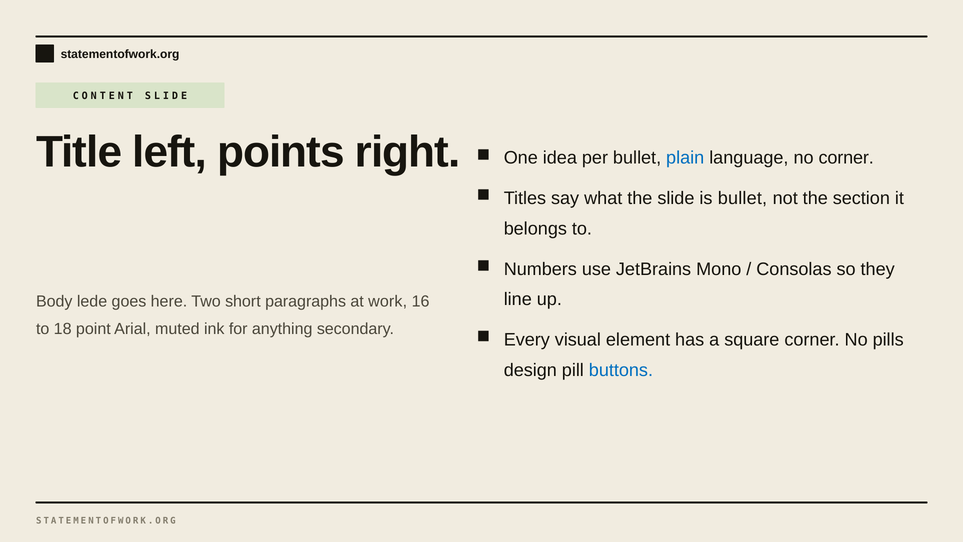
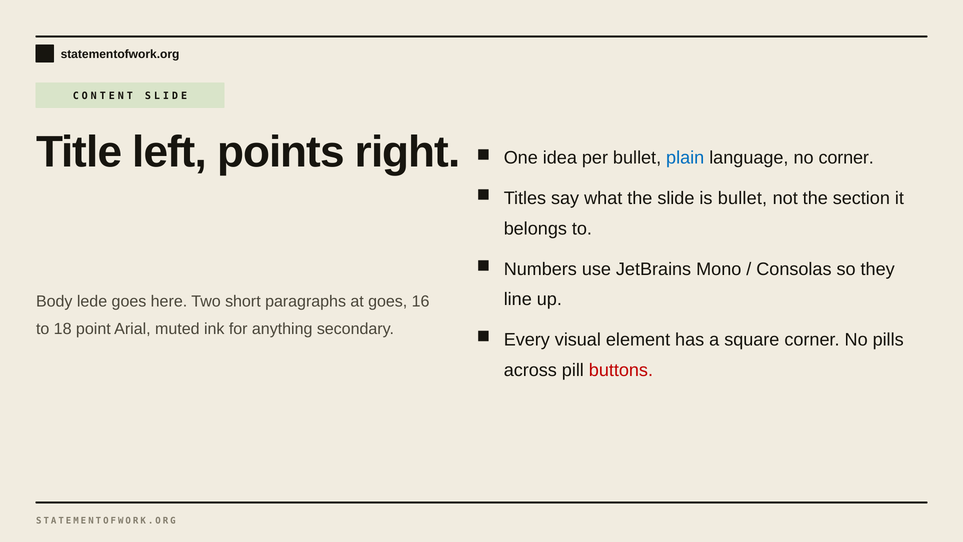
at work: work -> goes
design: design -> across
buttons colour: blue -> red
